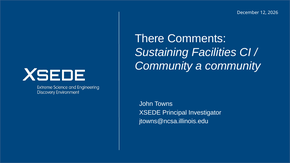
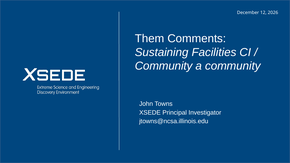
There: There -> Them
